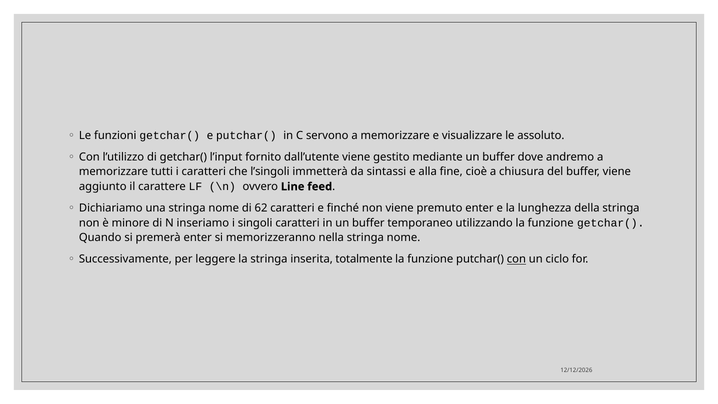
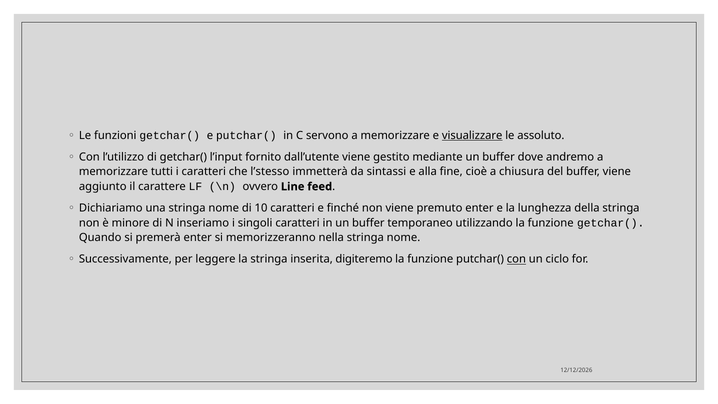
visualizzare underline: none -> present
l’singoli: l’singoli -> l’stesso
62: 62 -> 10
totalmente: totalmente -> digiteremo
